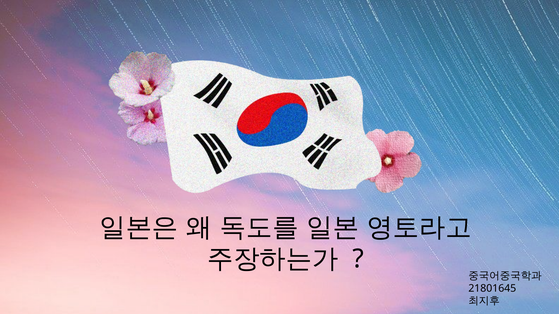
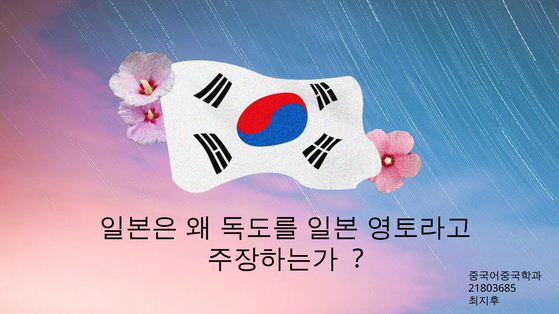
21801645: 21801645 -> 21803685
